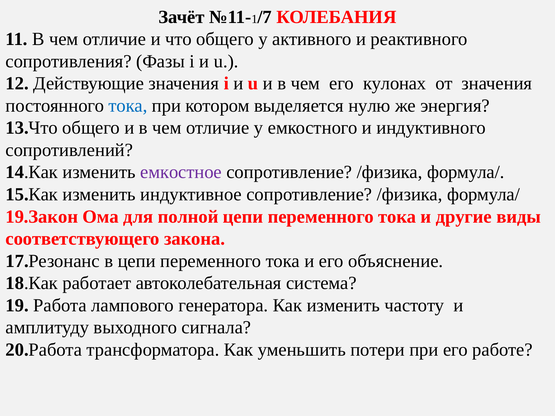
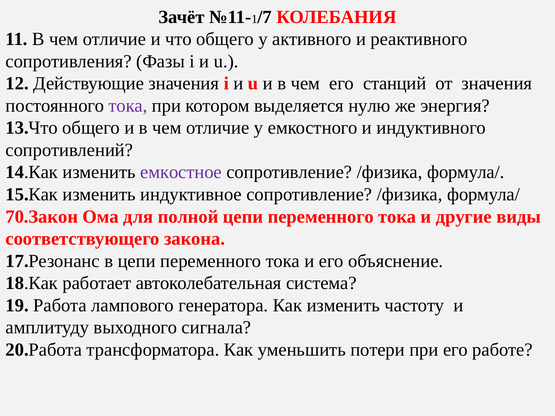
кулонах: кулонах -> станций
тока at (128, 106) colour: blue -> purple
19.Закон: 19.Закон -> 70.Закон
